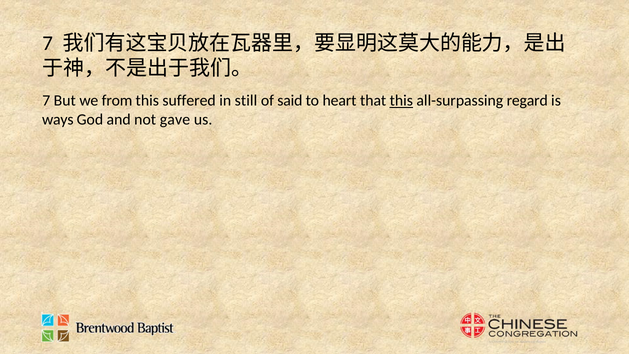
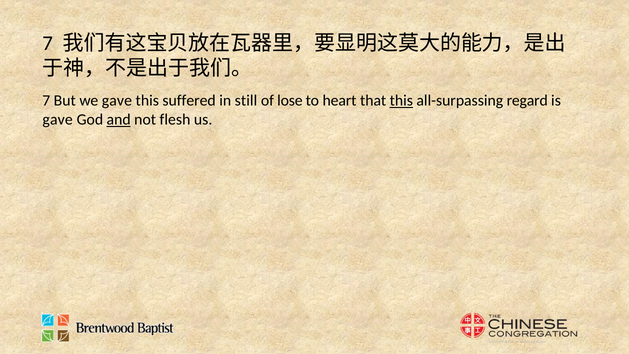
we from: from -> gave
said: said -> lose
ways at (58, 120): ways -> gave
and underline: none -> present
gave: gave -> flesh
